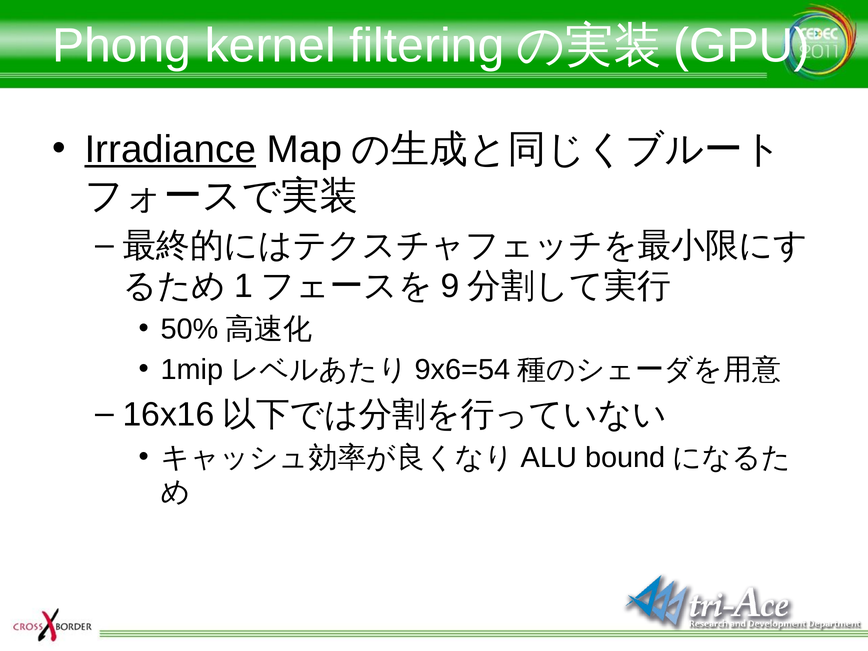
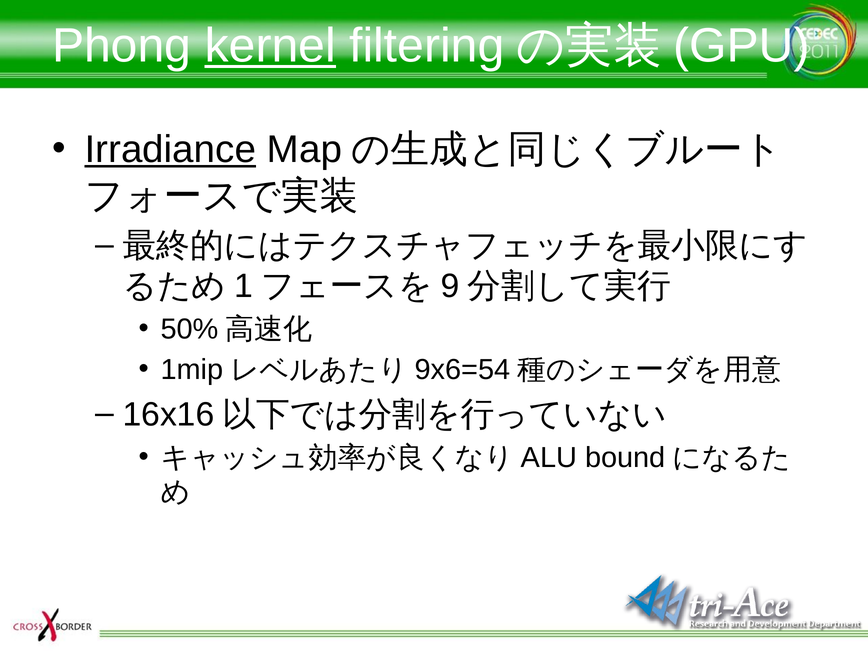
kernel underline: none -> present
